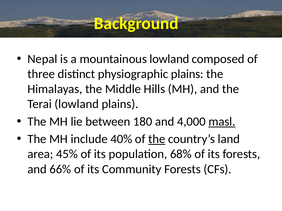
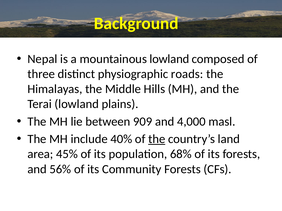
physiographic plains: plains -> roads
180: 180 -> 909
masl underline: present -> none
66%: 66% -> 56%
